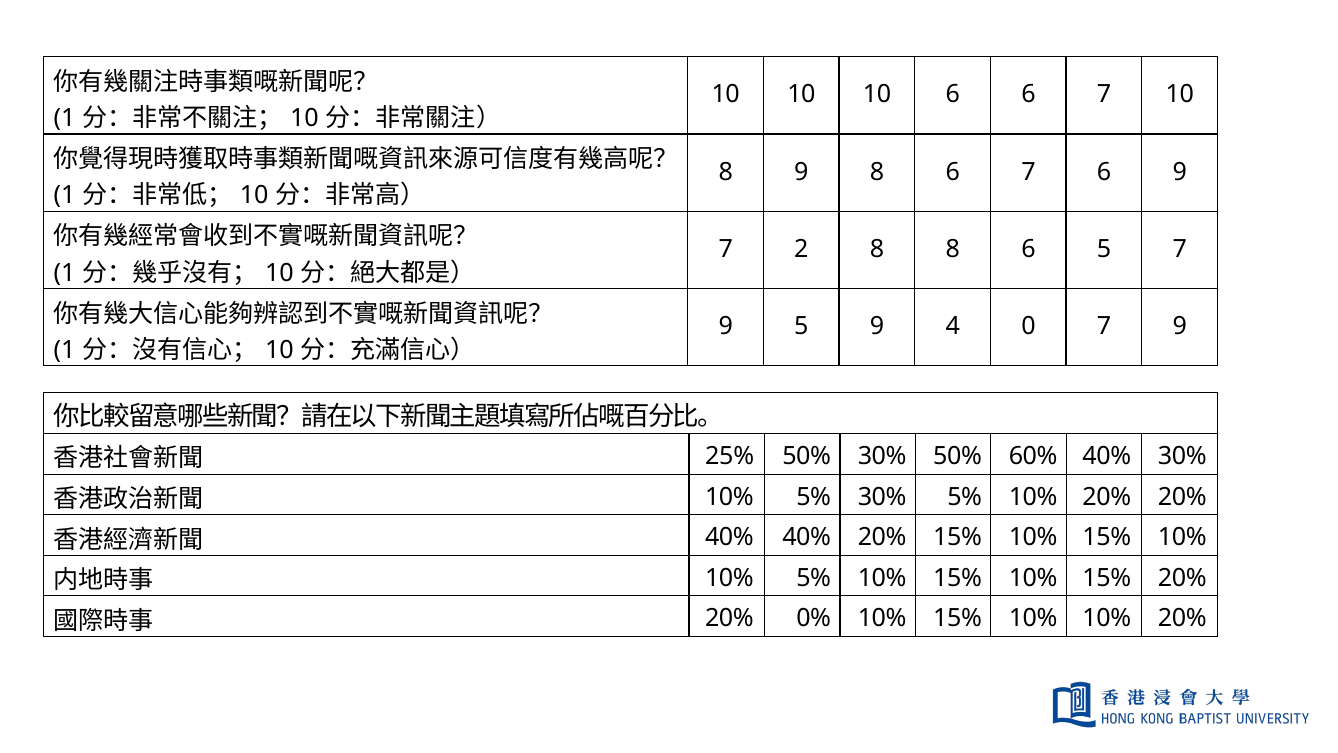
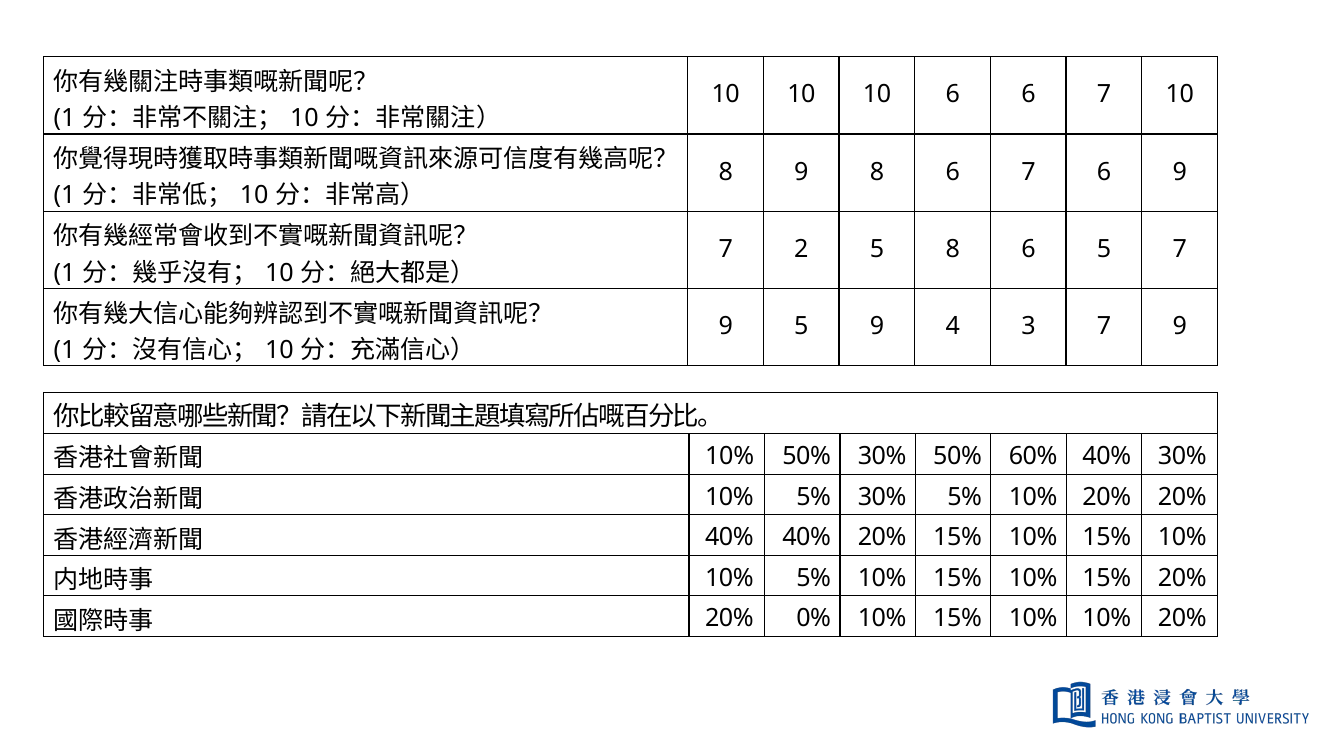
2 8: 8 -> 5
0: 0 -> 3
25% at (730, 456): 25% -> 10%
